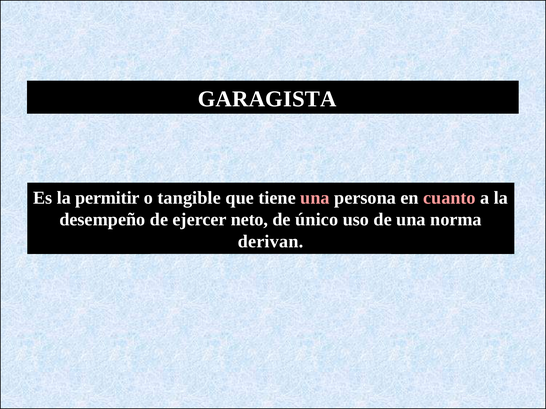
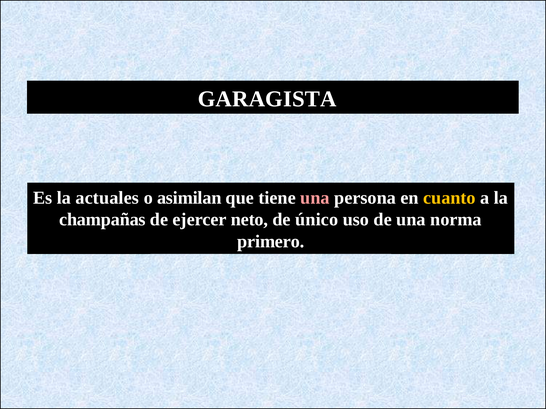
permitir: permitir -> actuales
tangible: tangible -> asimilan
cuanto colour: pink -> yellow
desempeño: desempeño -> champañas
derivan: derivan -> primero
